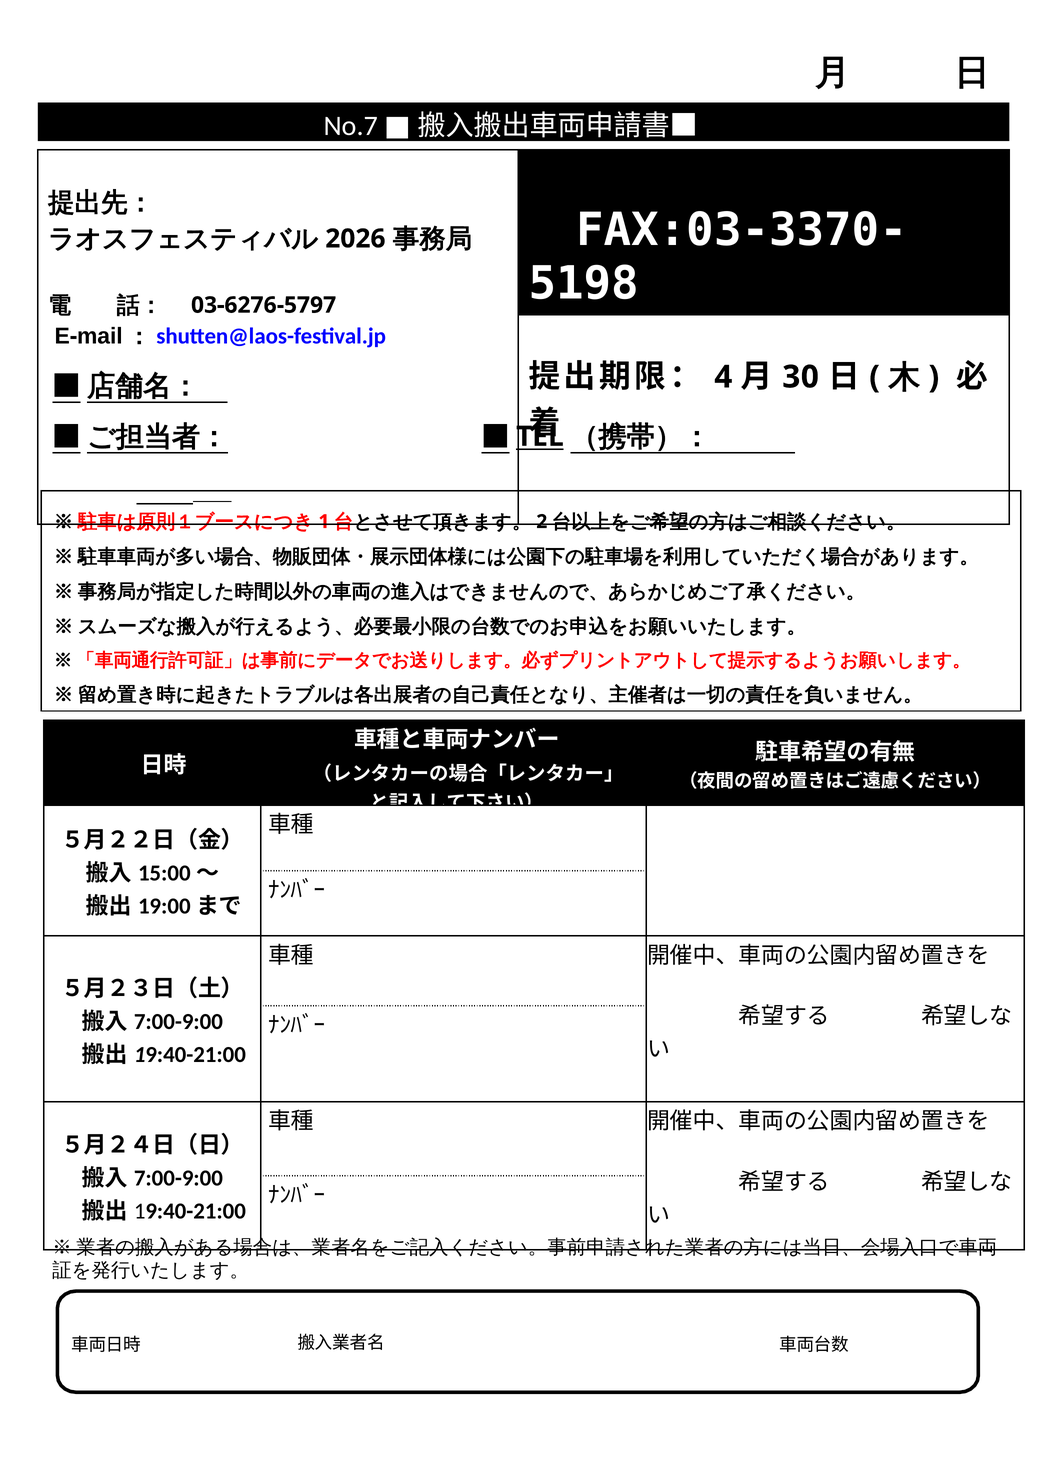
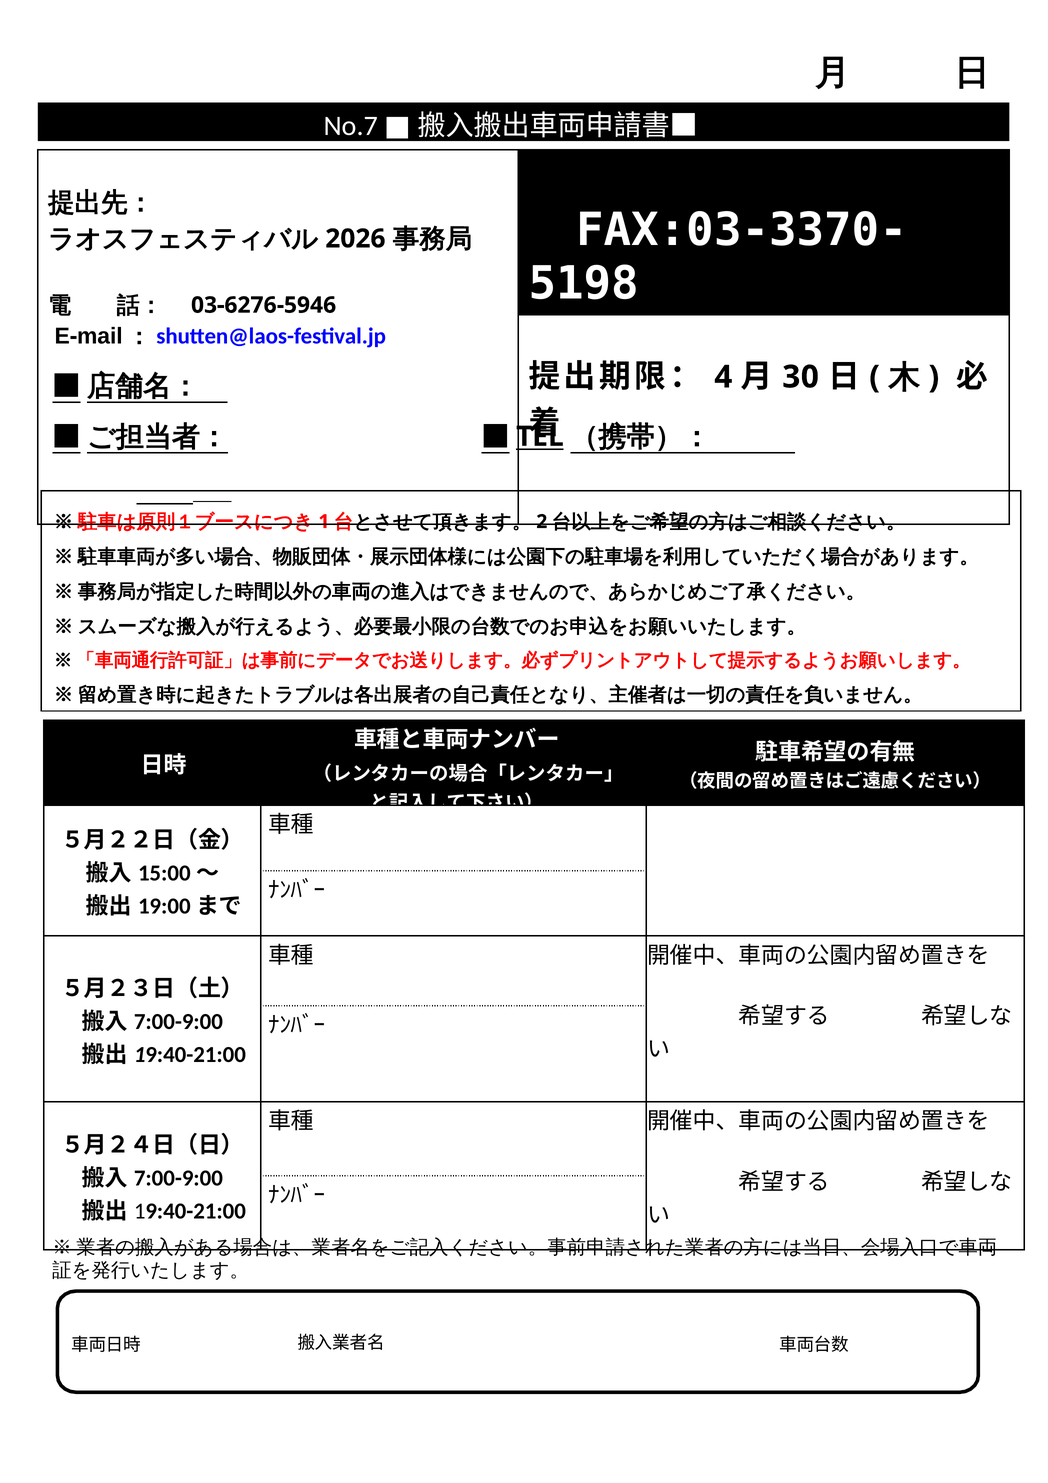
03-6276-5797: 03-6276-5797 -> 03-6276-5946
